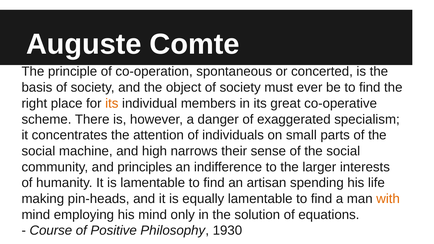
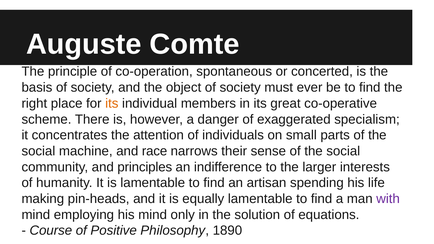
high: high -> race
with colour: orange -> purple
1930: 1930 -> 1890
